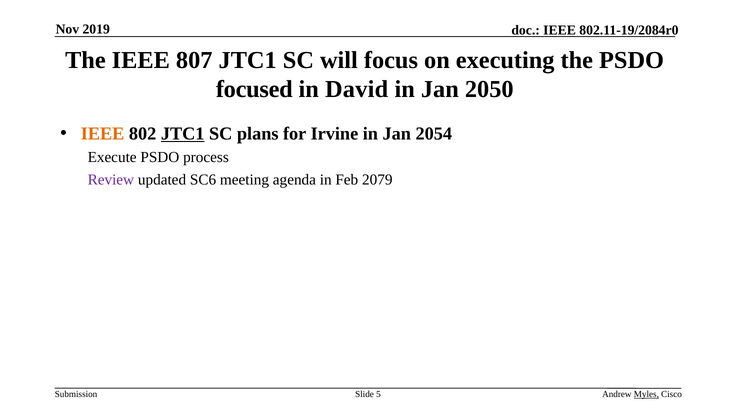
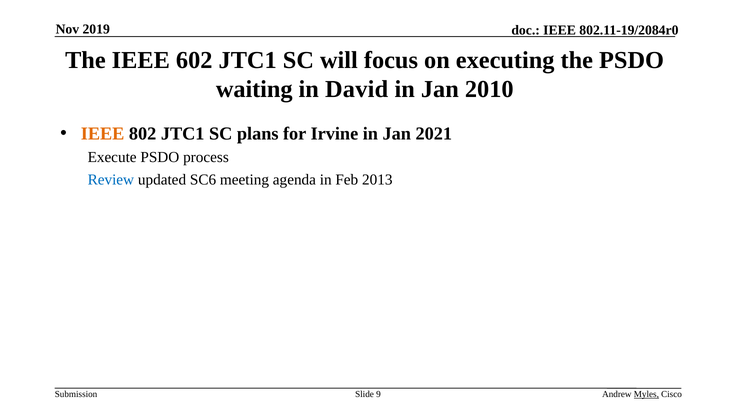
807: 807 -> 602
focused: focused -> waiting
2050: 2050 -> 2010
JTC1 at (183, 134) underline: present -> none
2054: 2054 -> 2021
Review colour: purple -> blue
2079: 2079 -> 2013
5: 5 -> 9
